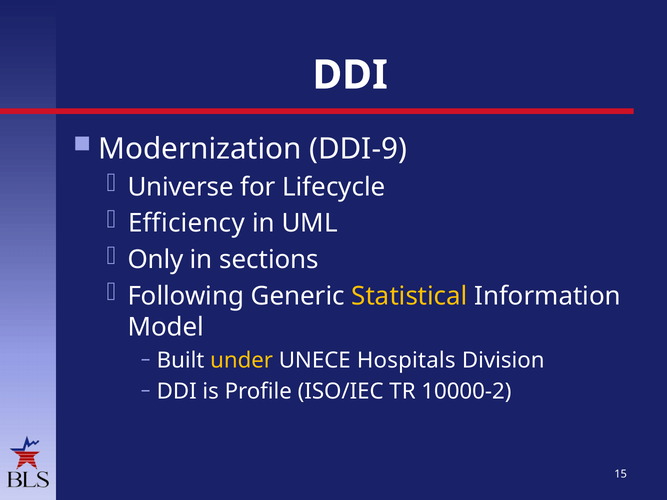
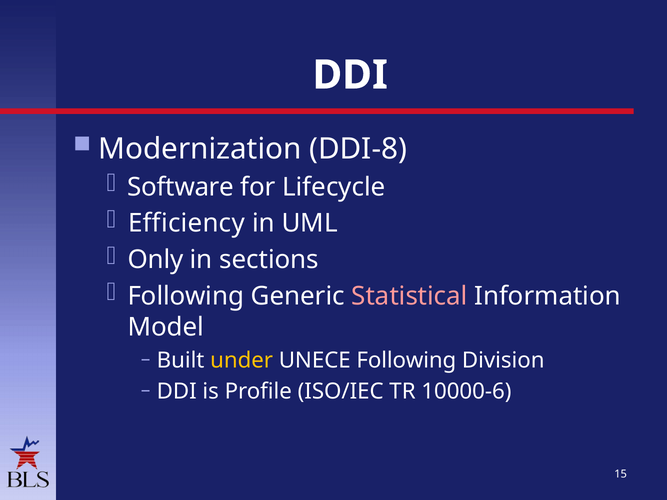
DDI-9: DDI-9 -> DDI-8
Universe: Universe -> Software
Statistical colour: yellow -> pink
UNECE Hospitals: Hospitals -> Following
10000-2: 10000-2 -> 10000-6
